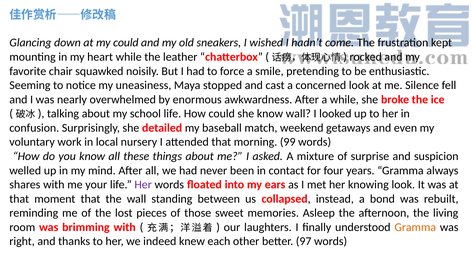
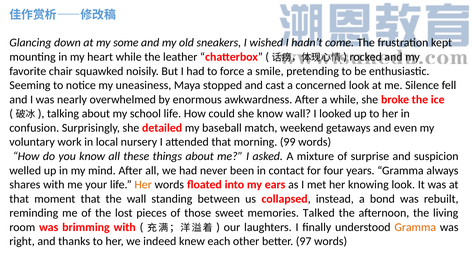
my could: could -> some
Her at (143, 185) colour: purple -> orange
Asleep: Asleep -> Talked
